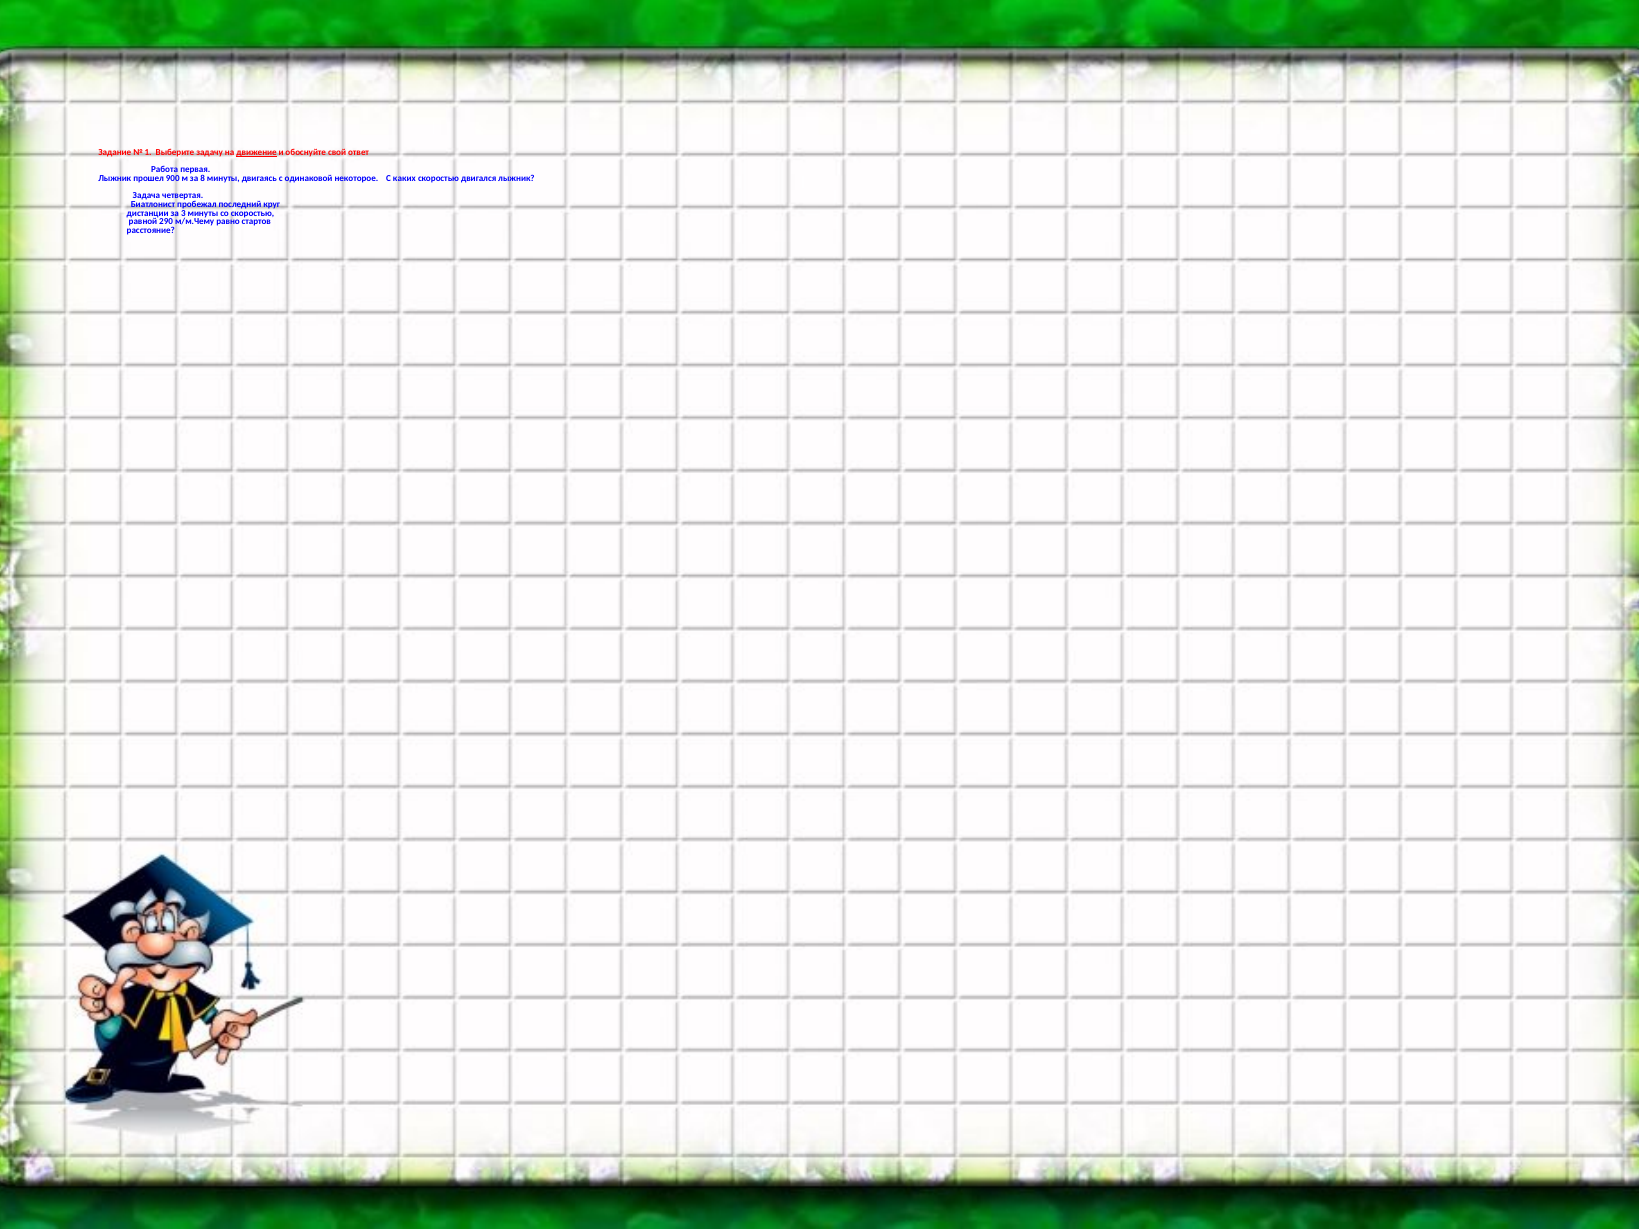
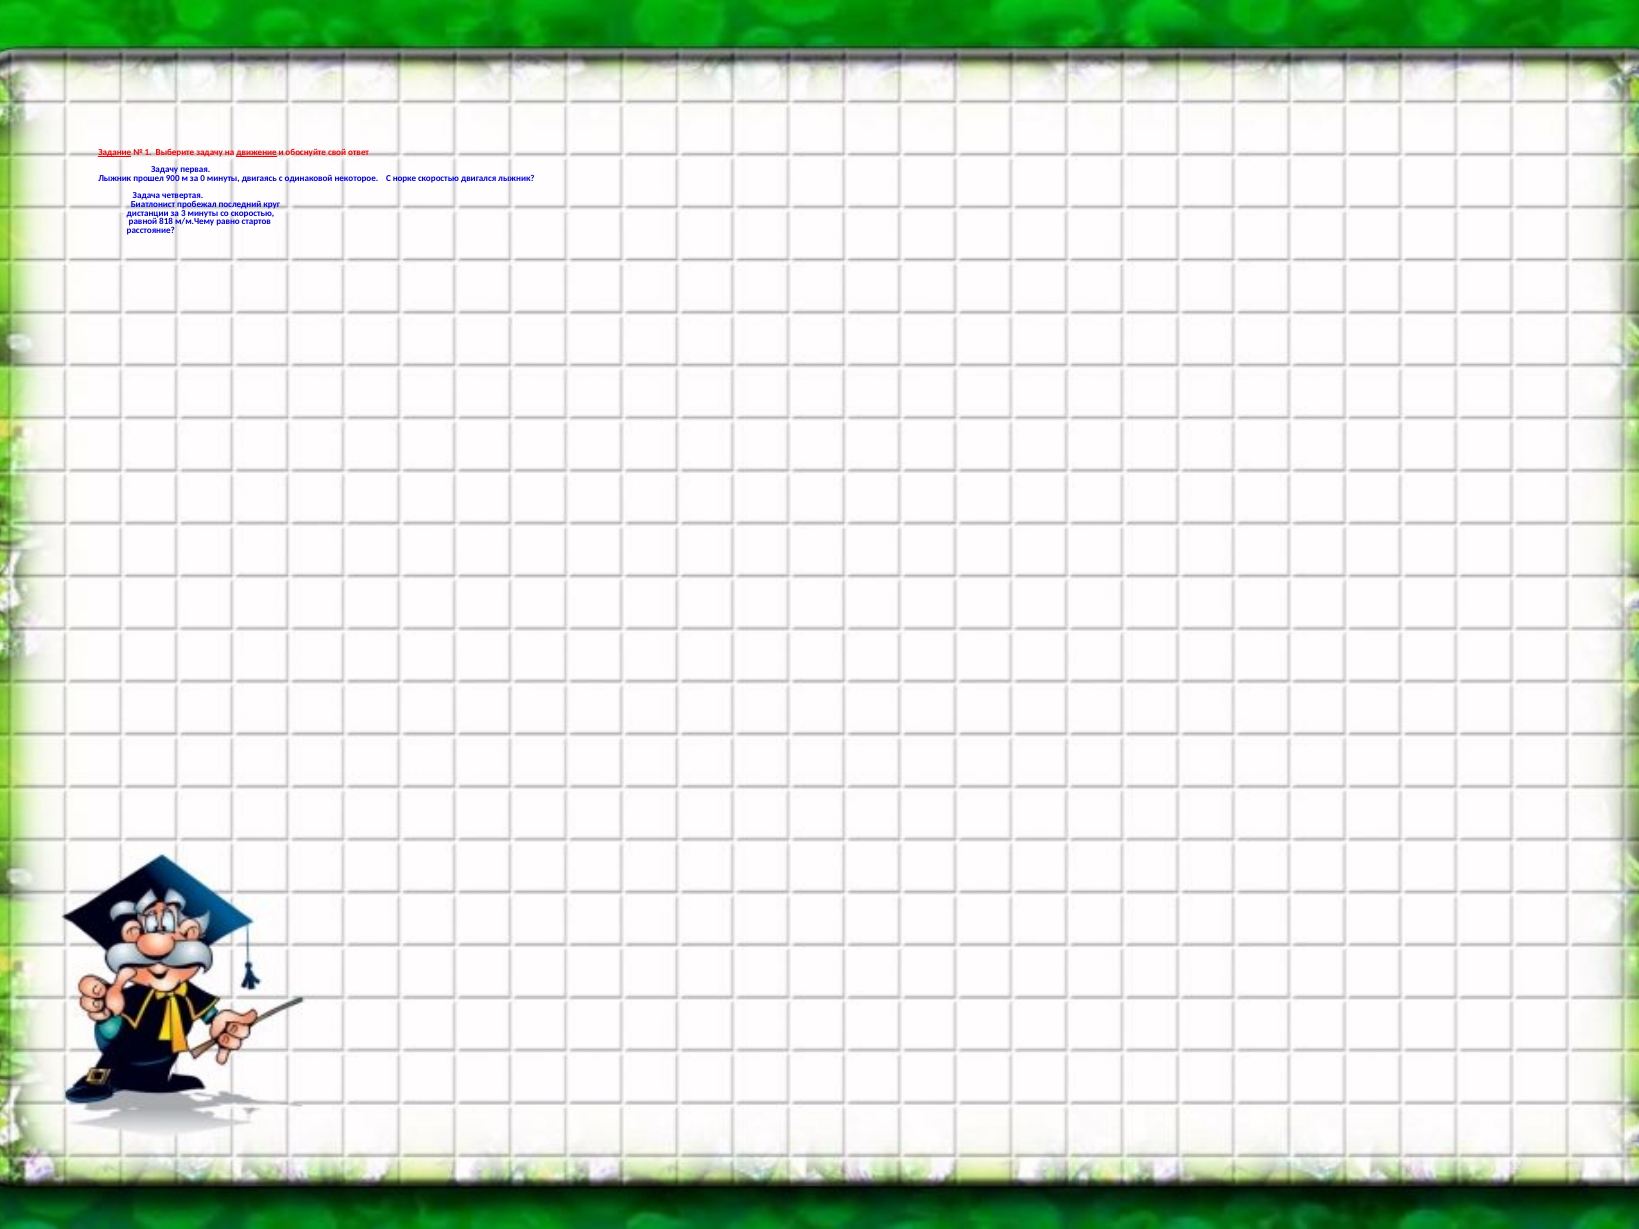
Задание underline: none -> present
Работа at (165, 170): Работа -> Задачу
8: 8 -> 0
каких: каких -> норке
290: 290 -> 818
